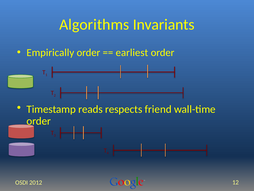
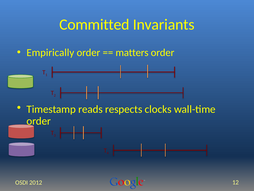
Algorithms: Algorithms -> Committed
earliest: earliest -> matters
friend: friend -> clocks
